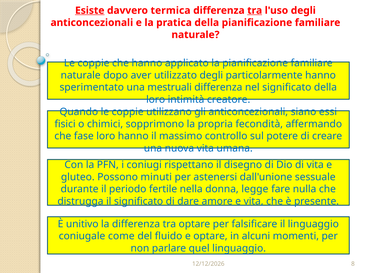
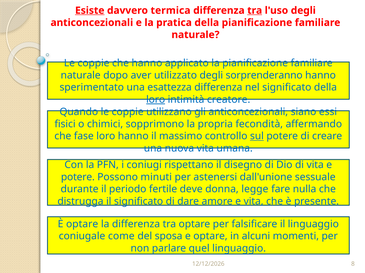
particolarmente: particolarmente -> sorprenderanno
mestruali: mestruali -> esattezza
loro at (156, 100) underline: none -> present
sul underline: none -> present
gluteo at (78, 177): gluteo -> potere
nella: nella -> deve
È unitivo: unitivo -> optare
fluido: fluido -> sposa
